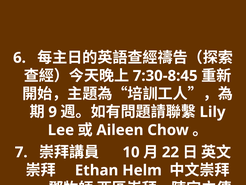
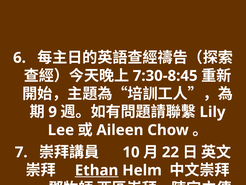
Ethan underline: none -> present
